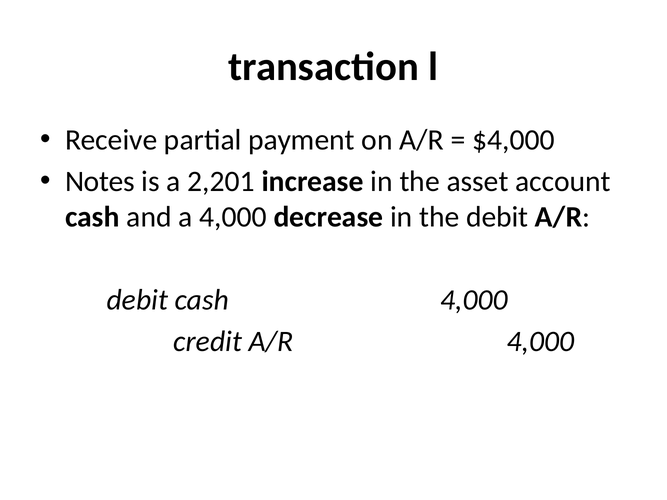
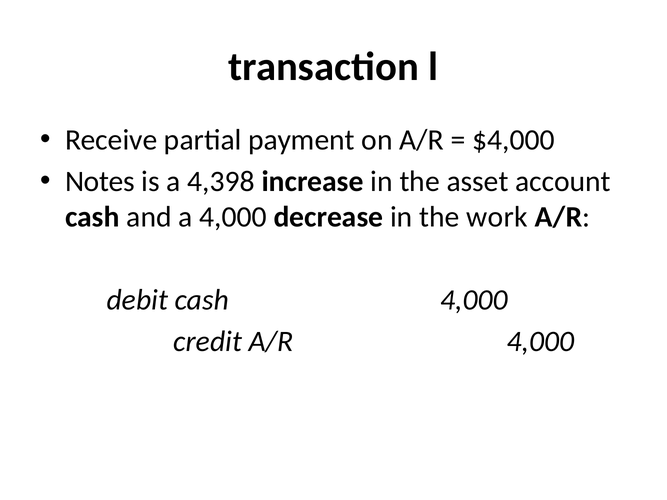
2,201: 2,201 -> 4,398
the debit: debit -> work
